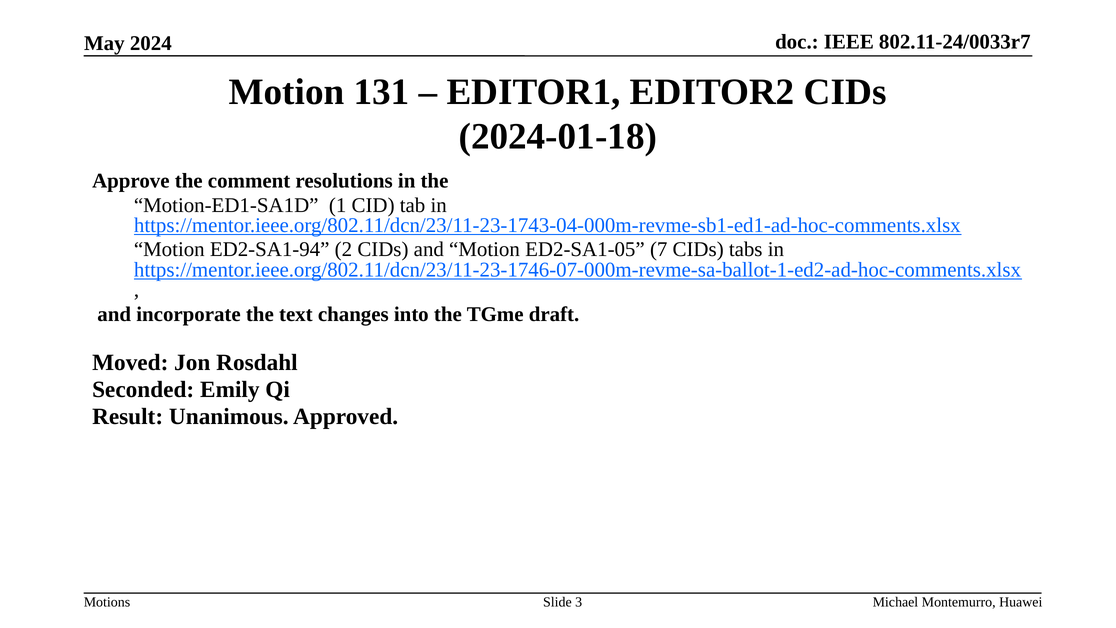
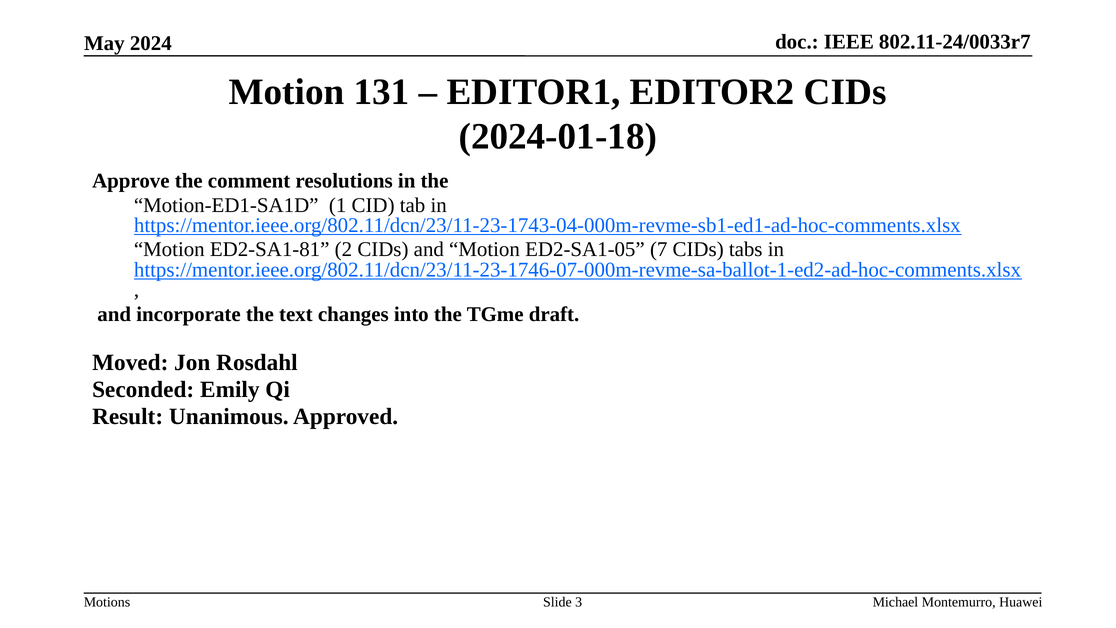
ED2-SA1-94: ED2-SA1-94 -> ED2-SA1-81
